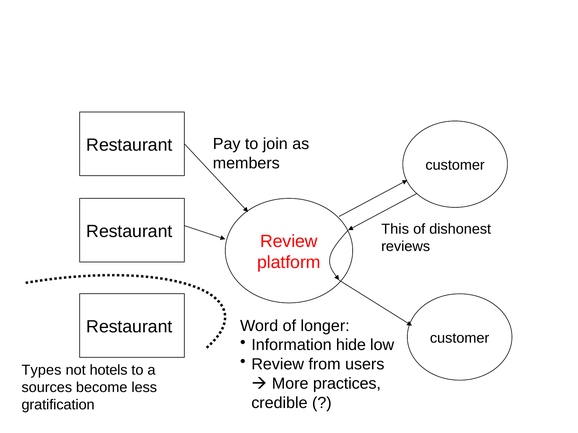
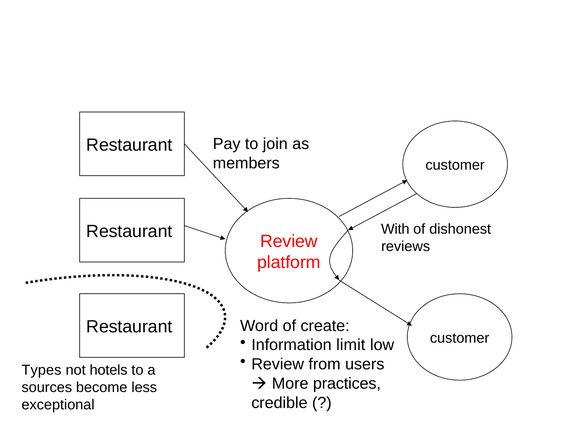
This: This -> With
longer: longer -> create
hide: hide -> limit
gratification: gratification -> exceptional
